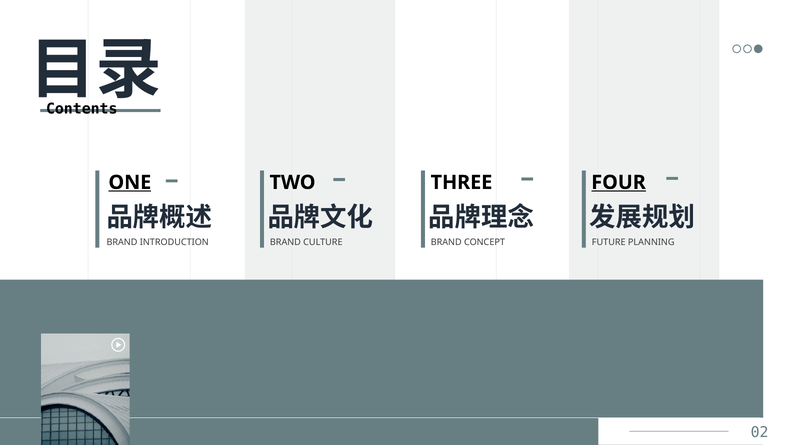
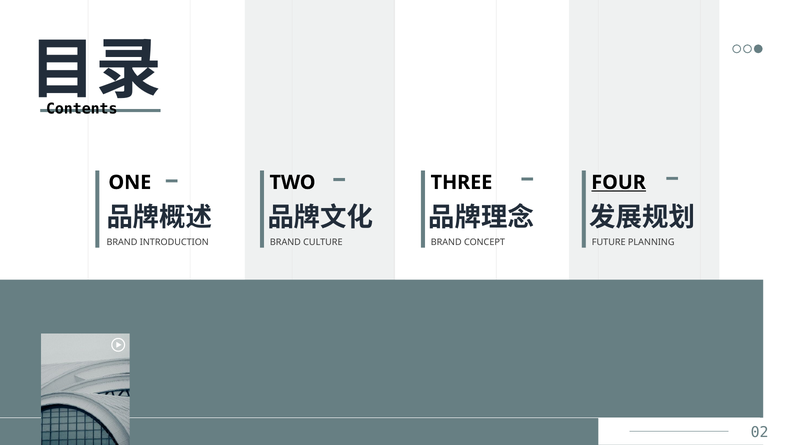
ONE underline: present -> none
